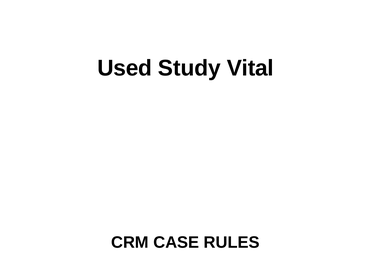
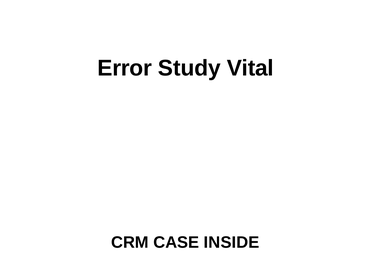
Used: Used -> Error
RULES: RULES -> INSIDE
